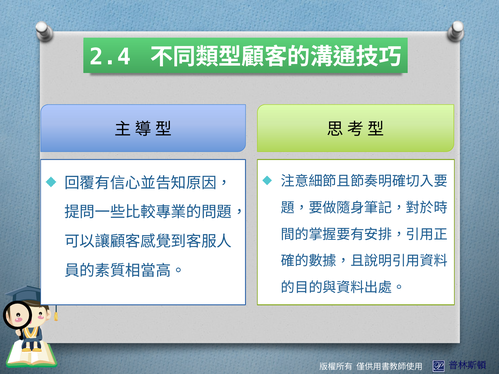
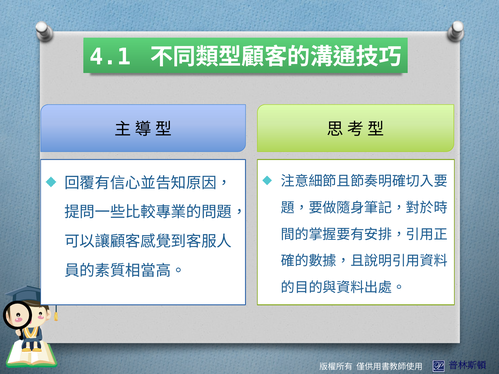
2.4: 2.4 -> 4.1
